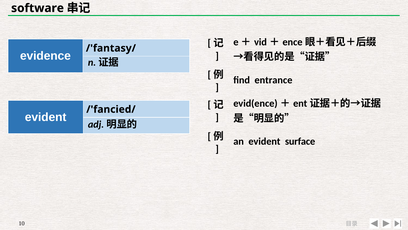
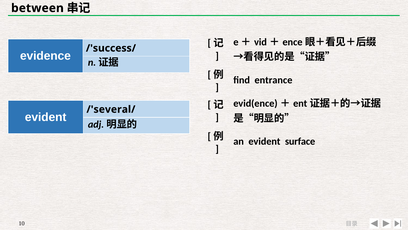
software: software -> between
/'fantasy/: /'fantasy/ -> /'success/
/'fancied/: /'fancied/ -> /'several/
